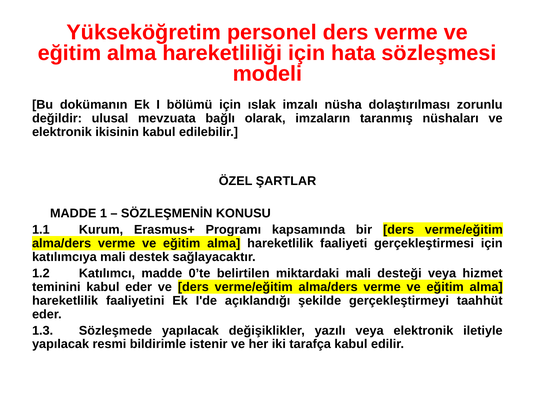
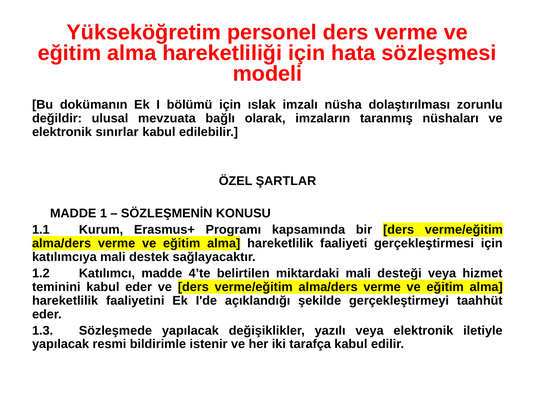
ikisinin: ikisinin -> sınırlar
0’te: 0’te -> 4’te
